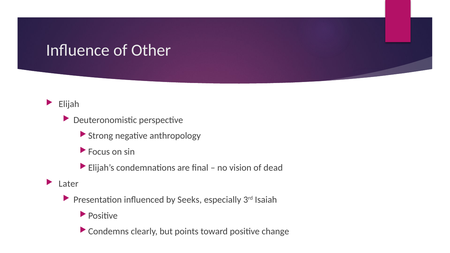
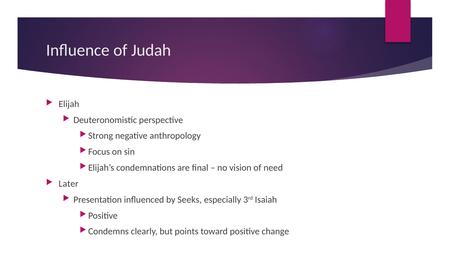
Other: Other -> Judah
dead: dead -> need
